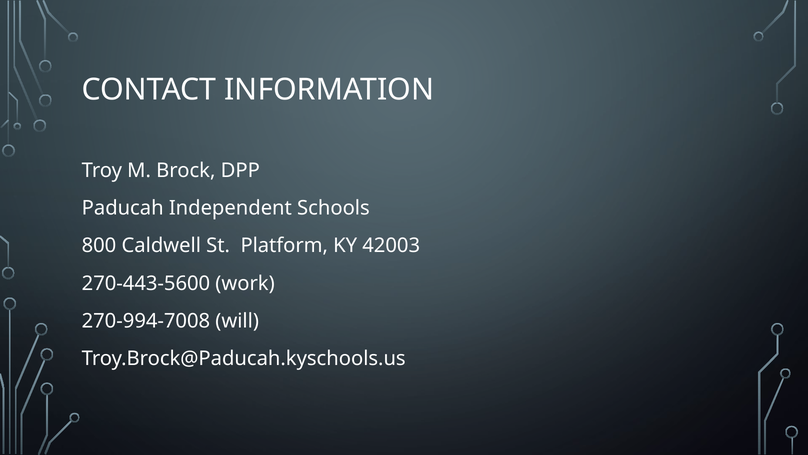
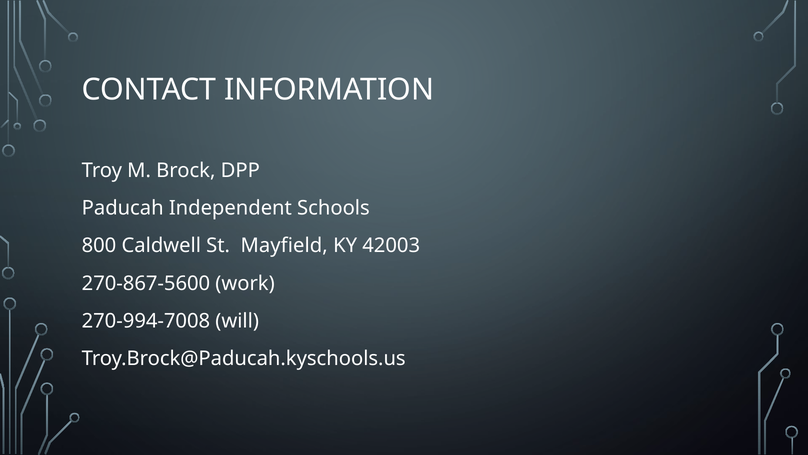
Platform: Platform -> Mayfield
270-443-5600: 270-443-5600 -> 270-867-5600
